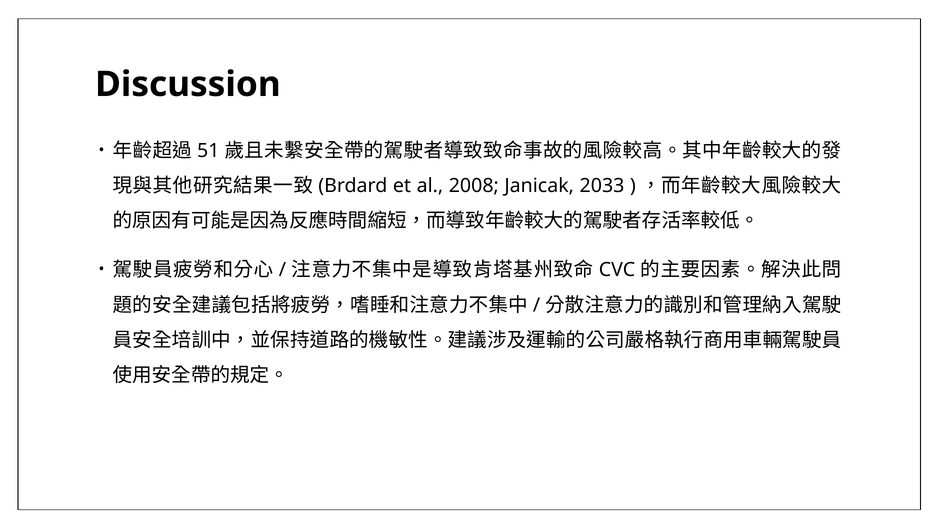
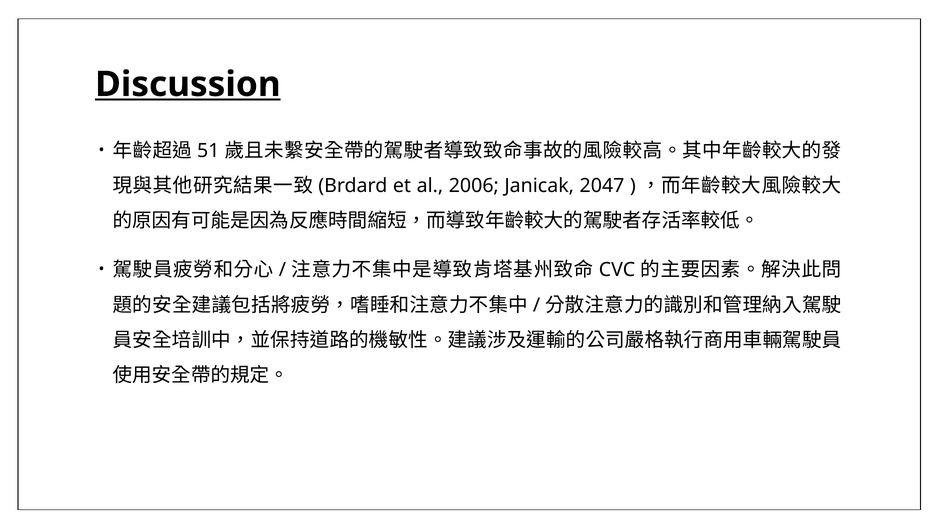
Discussion underline: none -> present
2008: 2008 -> 2006
2033: 2033 -> 2047
